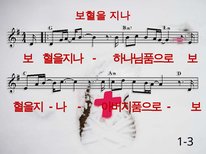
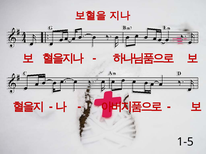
1-3: 1-3 -> 1-5
